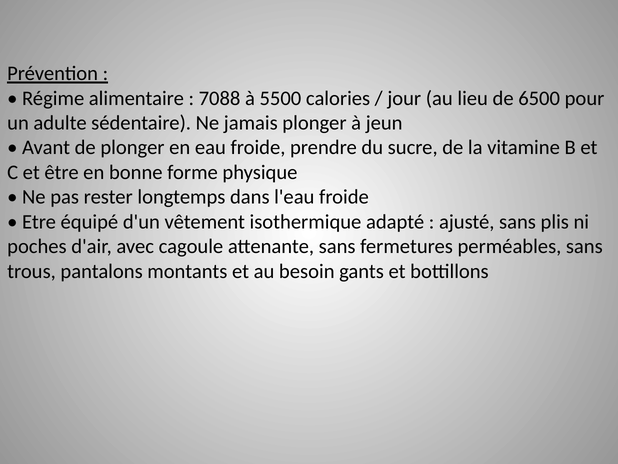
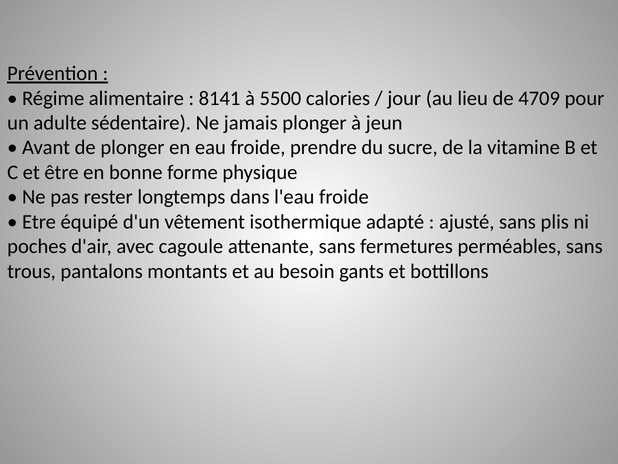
7088: 7088 -> 8141
6500: 6500 -> 4709
